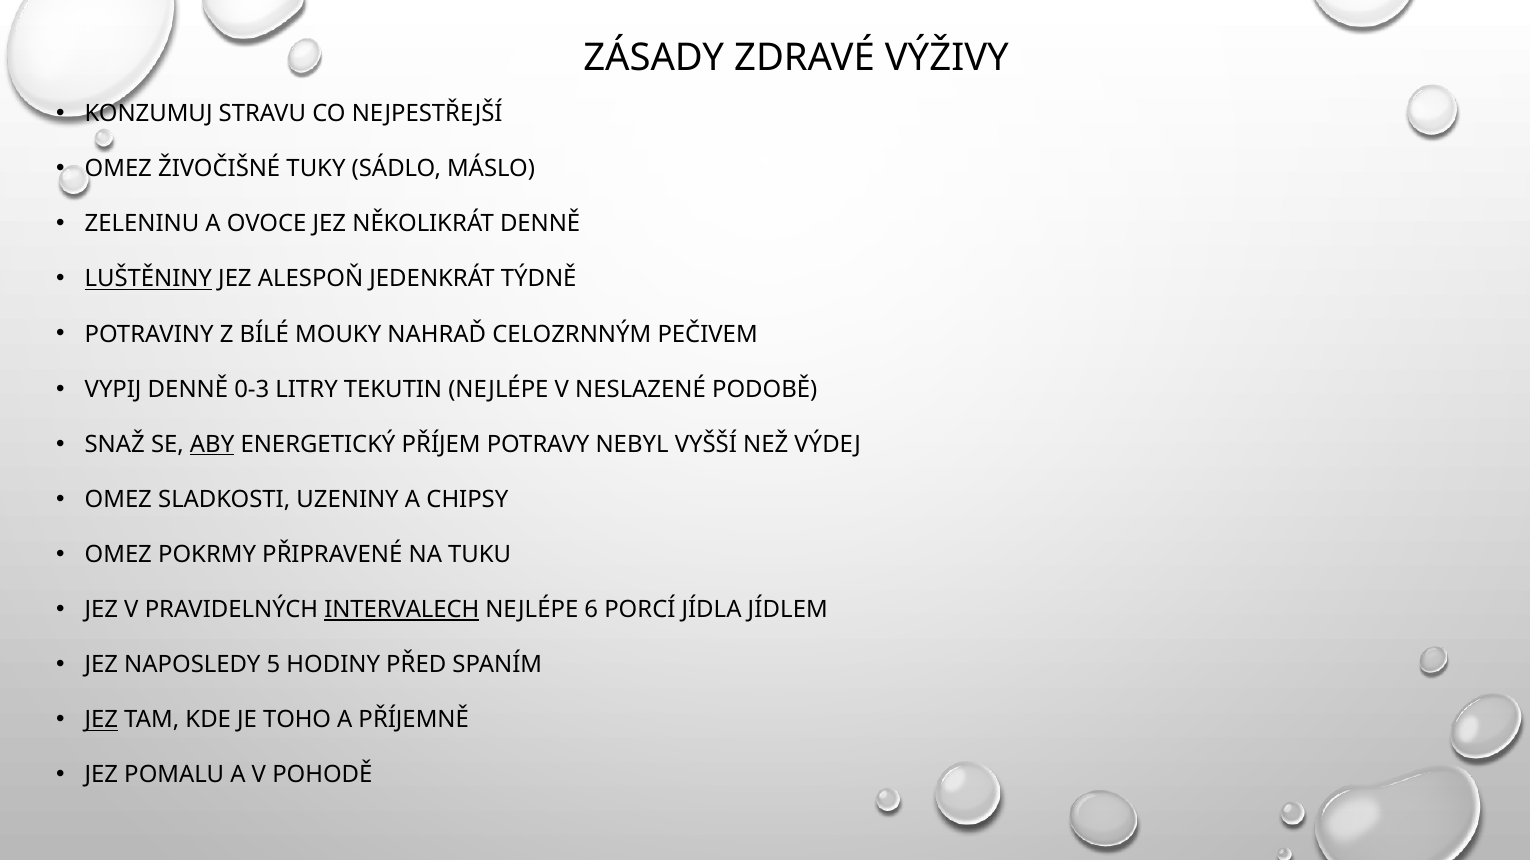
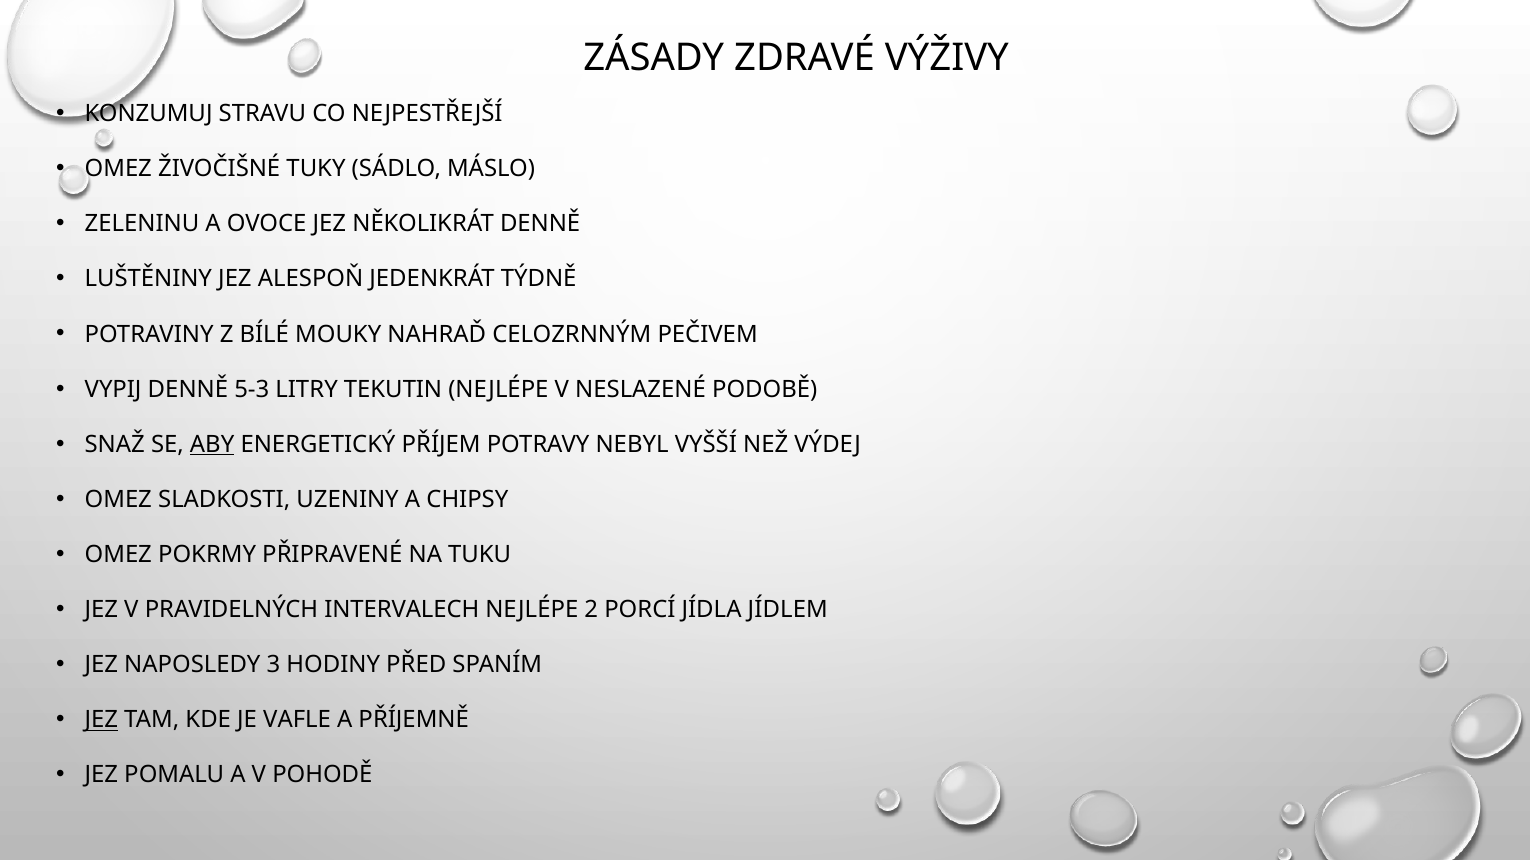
LUŠTĚNINY underline: present -> none
0-3: 0-3 -> 5-3
INTERVALECH underline: present -> none
6: 6 -> 2
5: 5 -> 3
TOHO: TOHO -> VAFLE
